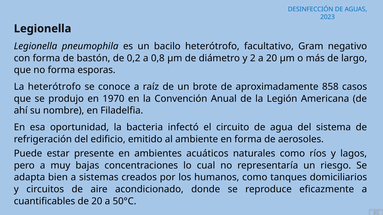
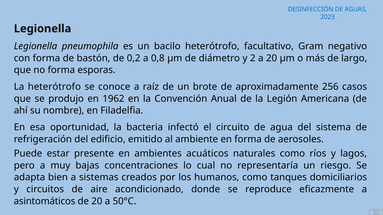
858: 858 -> 256
1970: 1970 -> 1962
cuantificables: cuantificables -> asintomáticos
